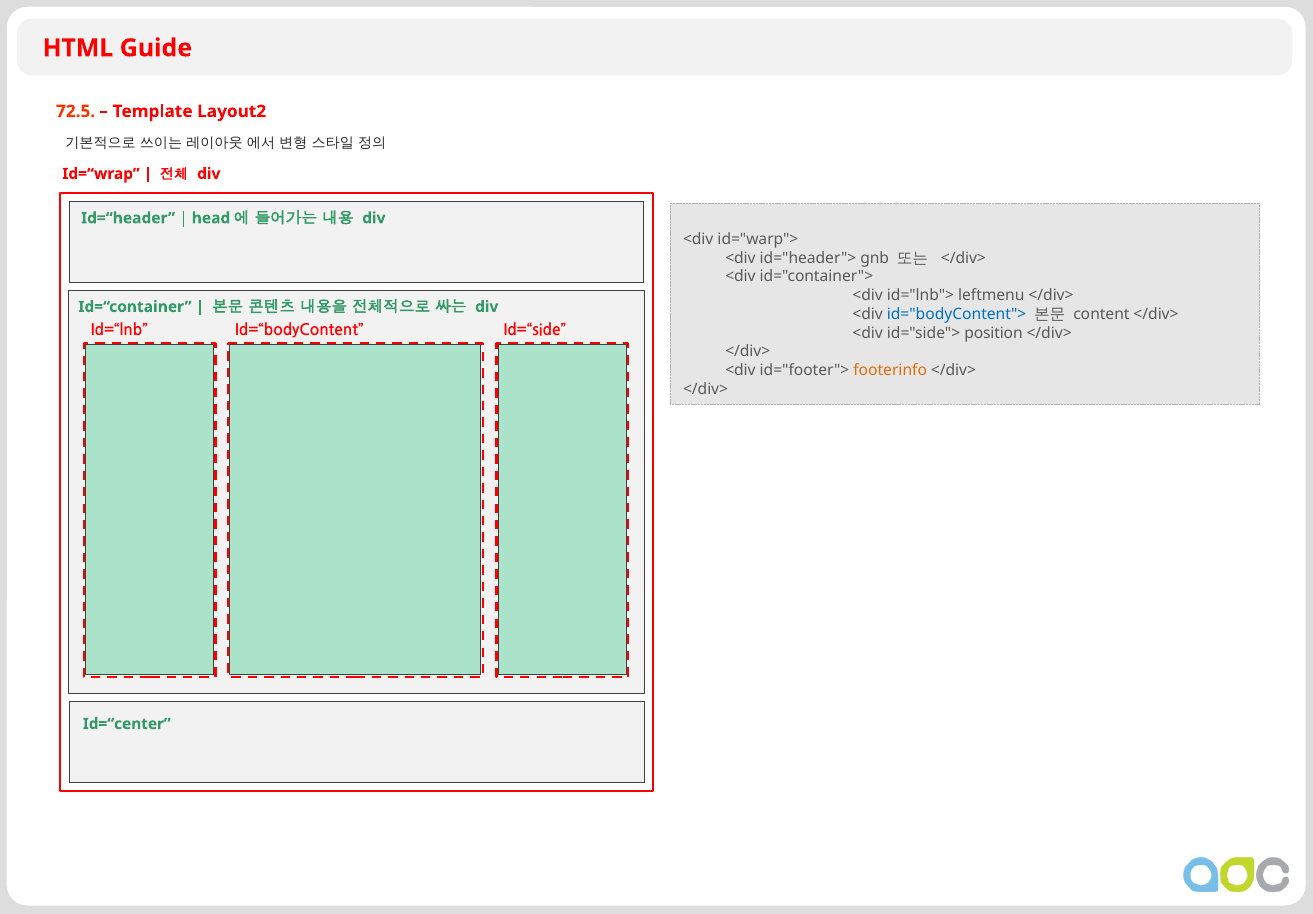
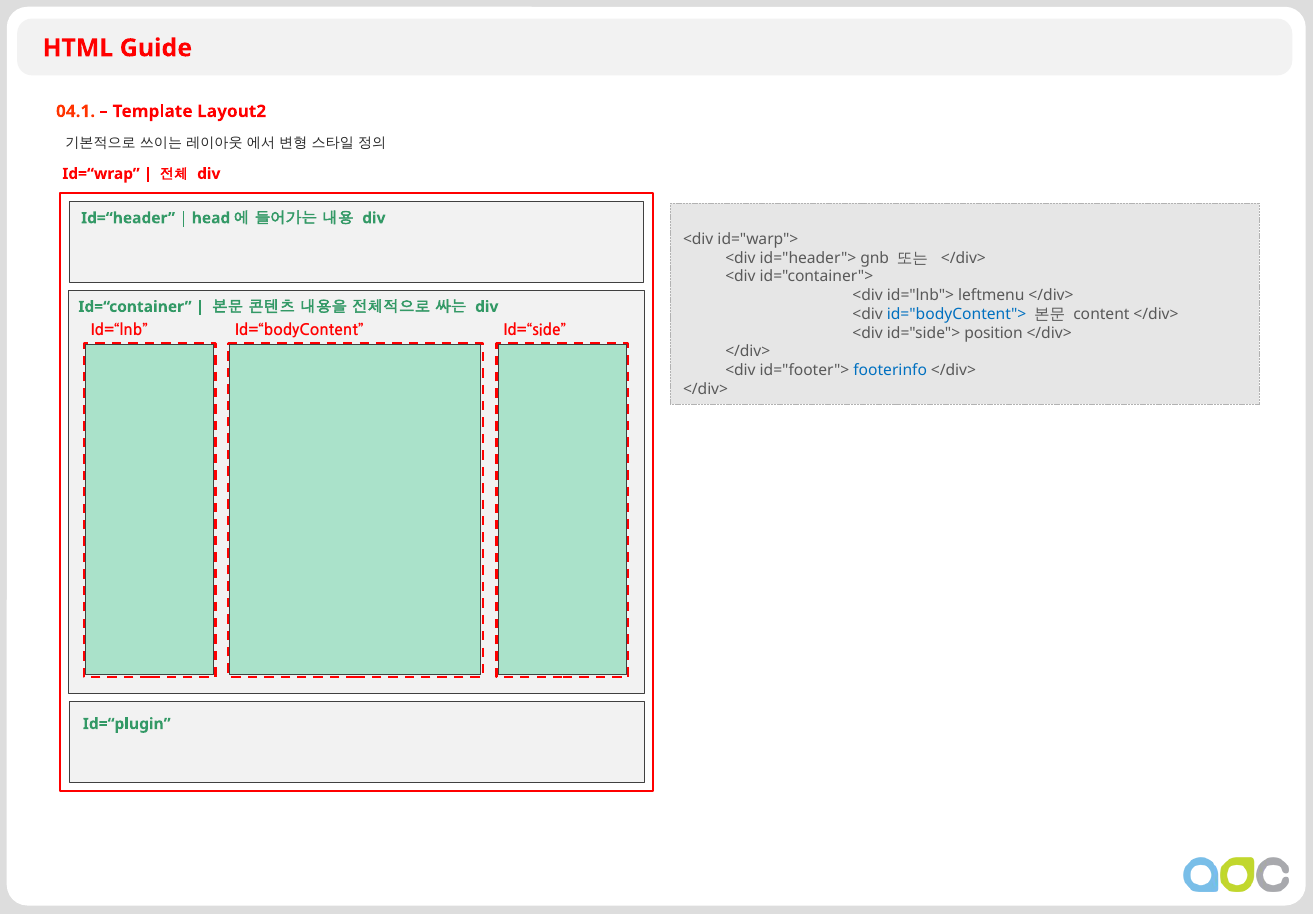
72.5: 72.5 -> 04.1
footerinfo colour: orange -> blue
Id=“center: Id=“center -> Id=“plugin
